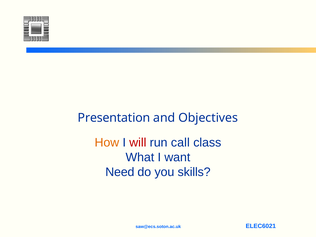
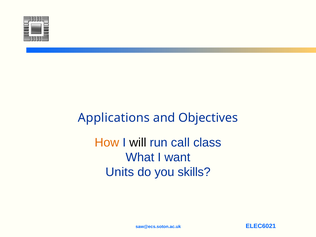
Presentation: Presentation -> Applications
will colour: red -> black
Need: Need -> Units
